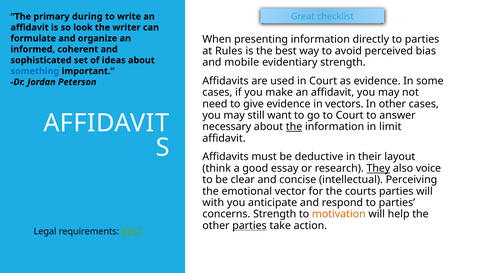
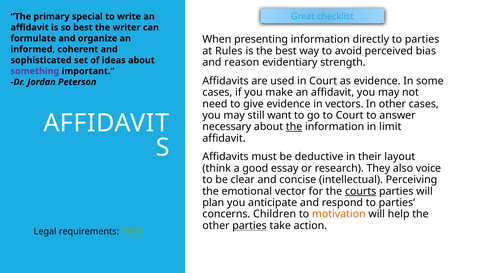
during: during -> special
so look: look -> best
mobile: mobile -> reason
something colour: blue -> purple
They underline: present -> none
courts underline: none -> present
with: with -> plan
concerns Strength: Strength -> Children
requirements BEST: BEST -> THIS
